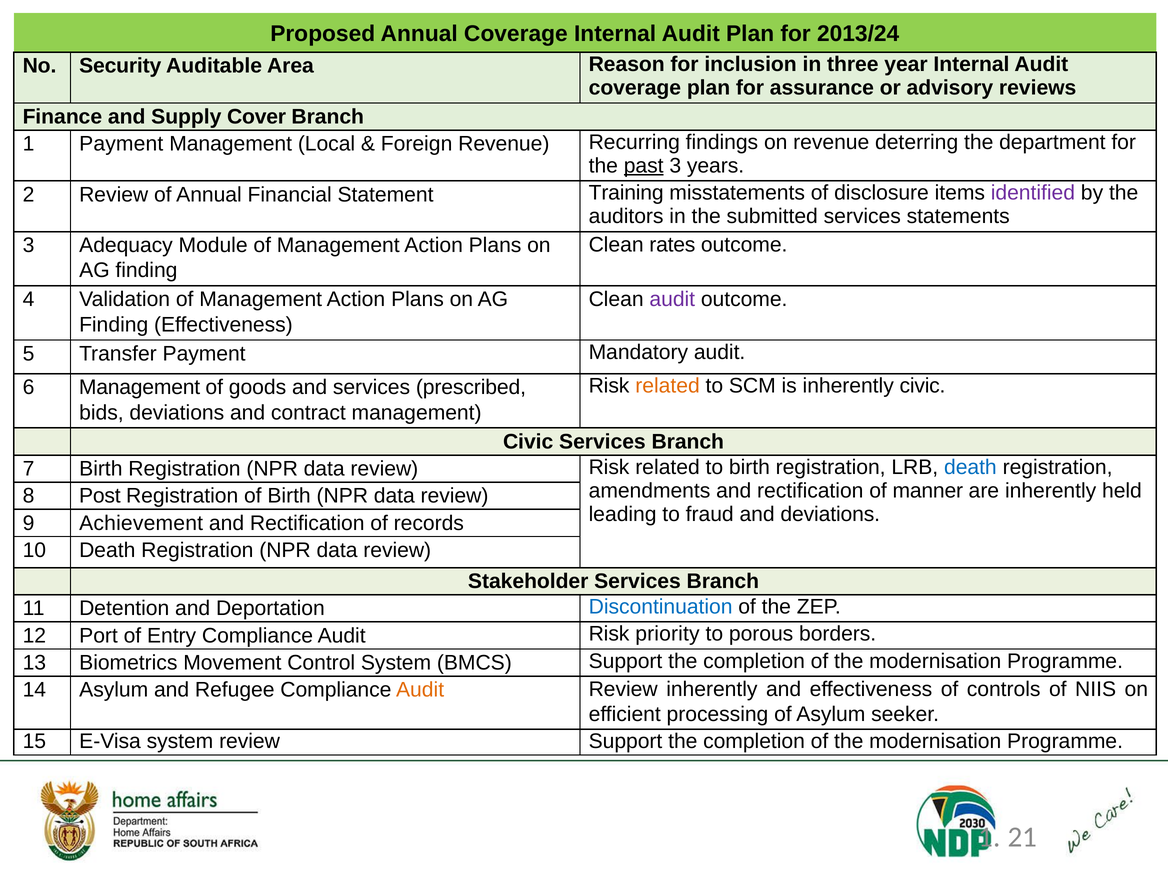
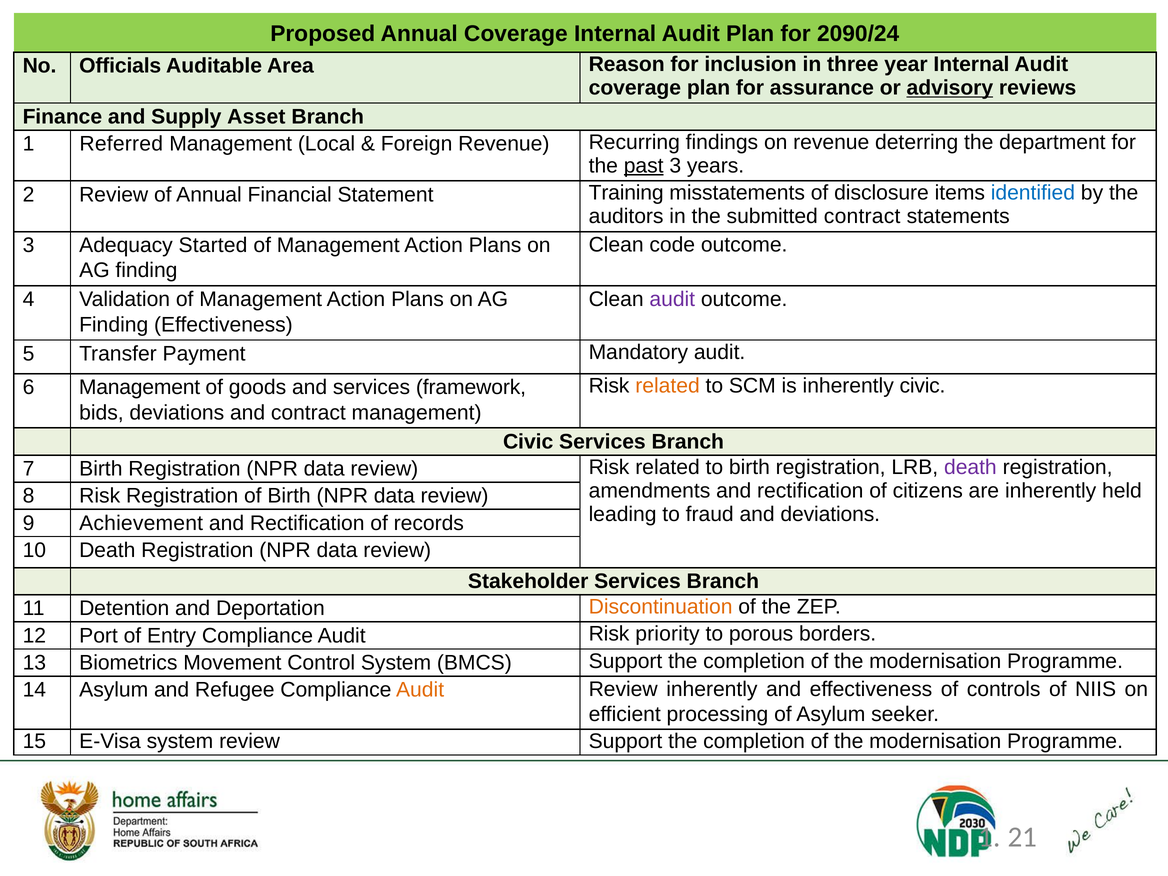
2013/24: 2013/24 -> 2090/24
Security: Security -> Officials
advisory underline: none -> present
Cover: Cover -> Asset
1 Payment: Payment -> Referred
identified colour: purple -> blue
submitted services: services -> contract
rates: rates -> code
Module: Module -> Started
prescribed: prescribed -> framework
death at (970, 467) colour: blue -> purple
manner: manner -> citizens
8 Post: Post -> Risk
Discontinuation colour: blue -> orange
